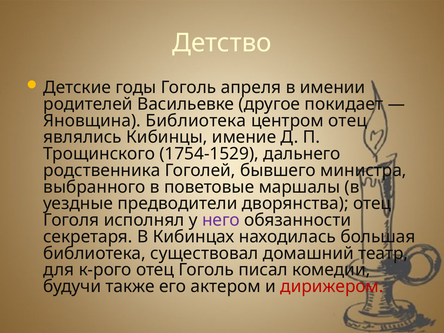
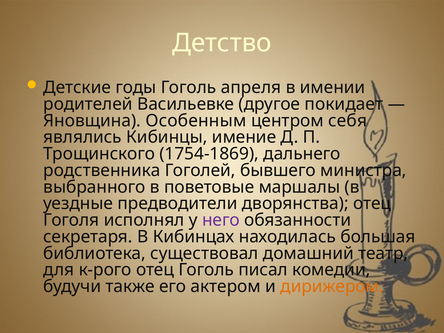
Яновщина Библиотека: Библиотека -> Особенным
центром отец: отец -> себя
1754-1529: 1754-1529 -> 1754-1869
дирижером colour: red -> orange
